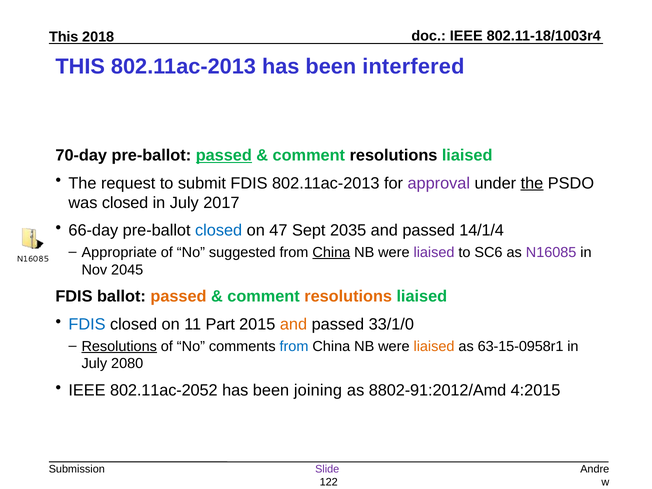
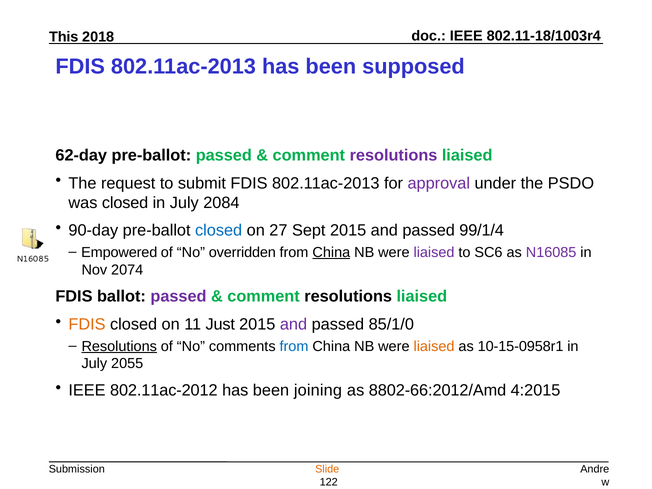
THIS at (80, 67): THIS -> FDIS
interfered: interfered -> supposed
70-day: 70-day -> 62-day
passed at (224, 155) underline: present -> none
resolutions at (394, 155) colour: black -> purple
the at (532, 183) underline: present -> none
2017: 2017 -> 2084
66-day: 66-day -> 90-day
47: 47 -> 27
Sept 2035: 2035 -> 2015
14/1/4: 14/1/4 -> 99/1/4
Appropriate: Appropriate -> Empowered
suggested: suggested -> overridden
2045: 2045 -> 2074
passed at (178, 297) colour: orange -> purple
resolutions at (348, 297) colour: orange -> black
FDIS at (87, 324) colour: blue -> orange
Part: Part -> Just
and at (294, 324) colour: orange -> purple
33/1/0: 33/1/0 -> 85/1/0
63-15-0958r1: 63-15-0958r1 -> 10-15-0958r1
2080: 2080 -> 2055
802.11ac-2052: 802.11ac-2052 -> 802.11ac-2012
8802-91:2012/Amd: 8802-91:2012/Amd -> 8802-66:2012/Amd
Slide colour: purple -> orange
